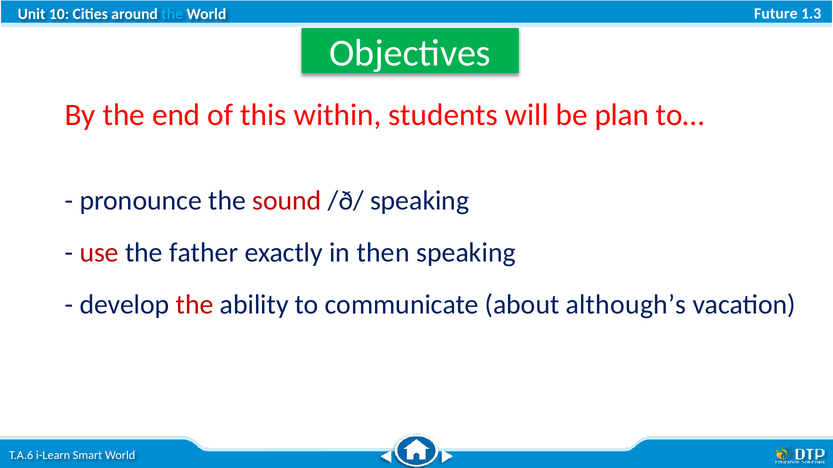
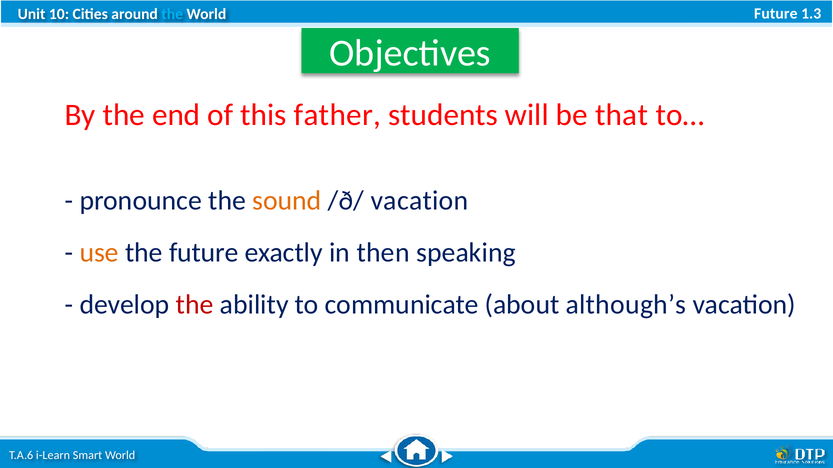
within: within -> father
plan: plan -> that
sound colour: red -> orange
/ð/ speaking: speaking -> vacation
use colour: red -> orange
the father: father -> future
